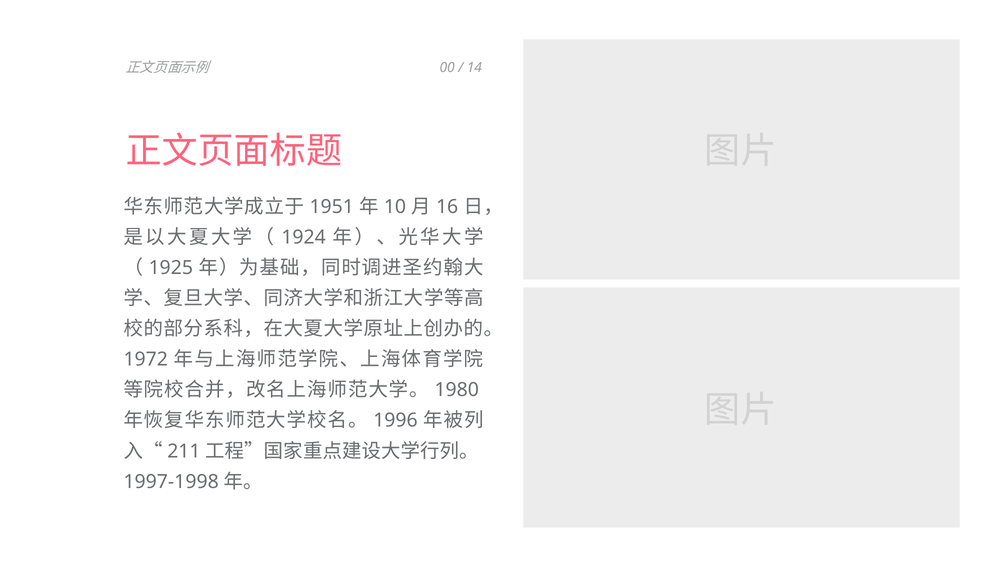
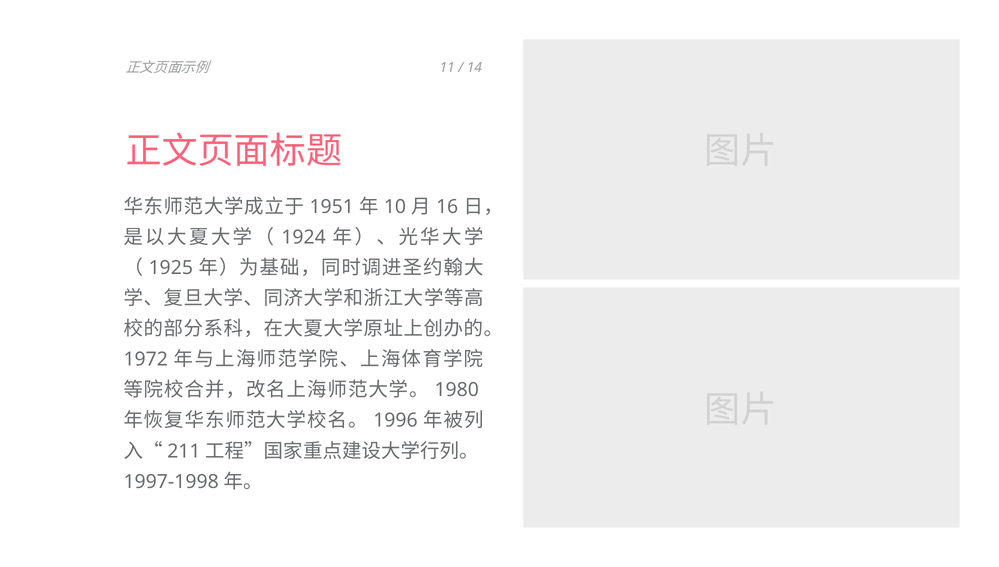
00: 00 -> 11
